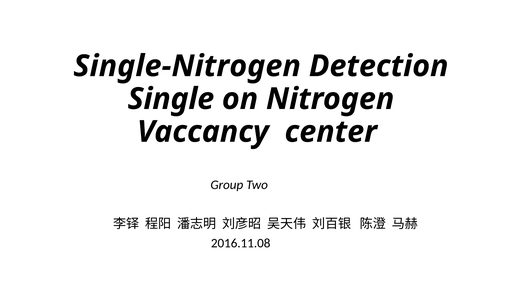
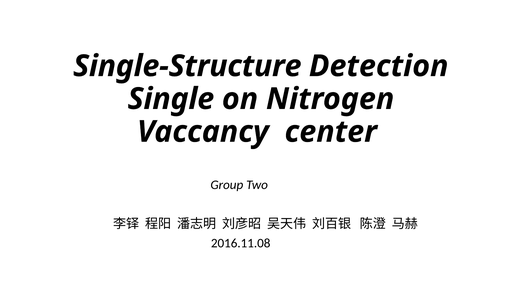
Single-Nitrogen: Single-Nitrogen -> Single-Structure
